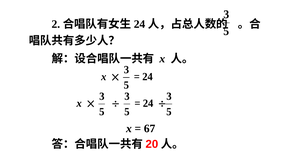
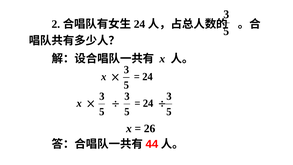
67: 67 -> 26
20: 20 -> 44
